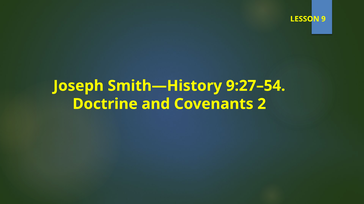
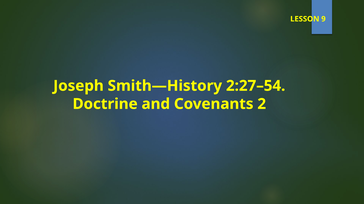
9:27–54: 9:27–54 -> 2:27–54
